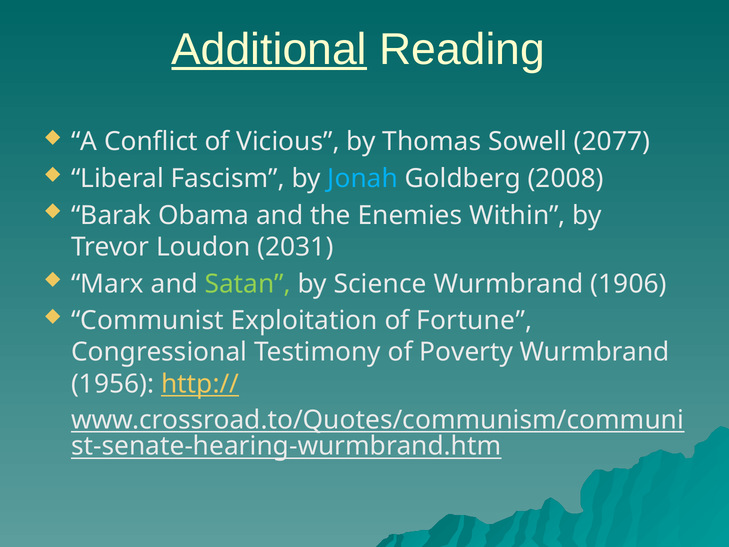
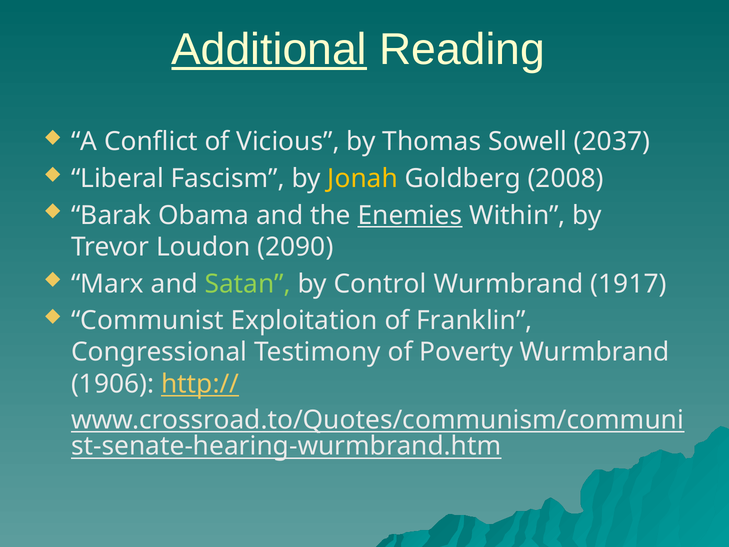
2077: 2077 -> 2037
Jonah colour: light blue -> yellow
Enemies underline: none -> present
2031: 2031 -> 2090
Science: Science -> Control
1906: 1906 -> 1917
Fortune: Fortune -> Franklin
1956: 1956 -> 1906
